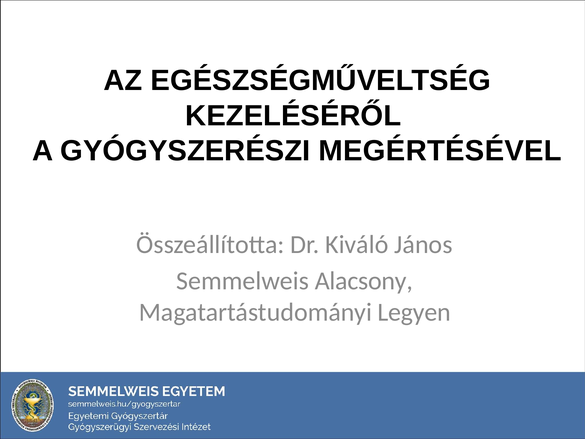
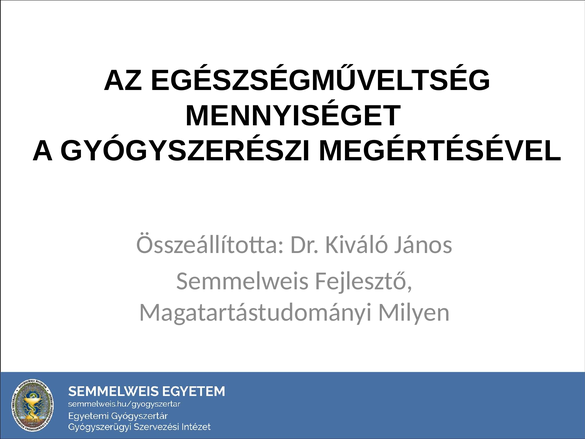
KEZELÉSÉRŐL: KEZELÉSÉRŐL -> MENNYISÉGET
Alacsony: Alacsony -> Fejlesztő
Legyen: Legyen -> Milyen
